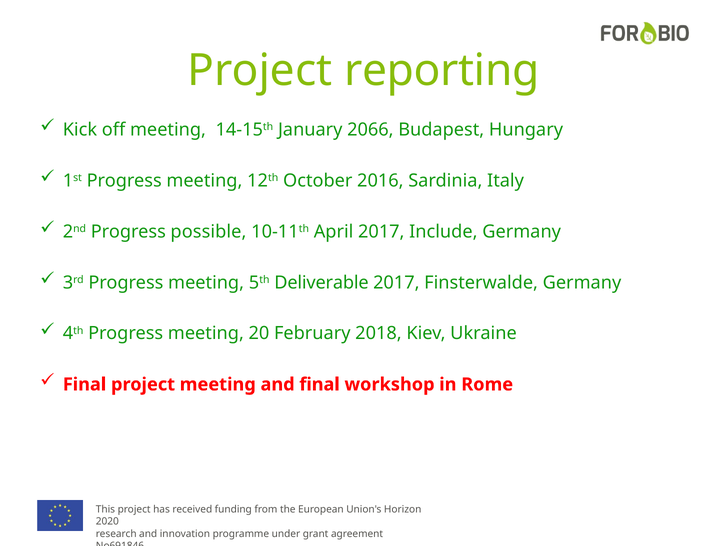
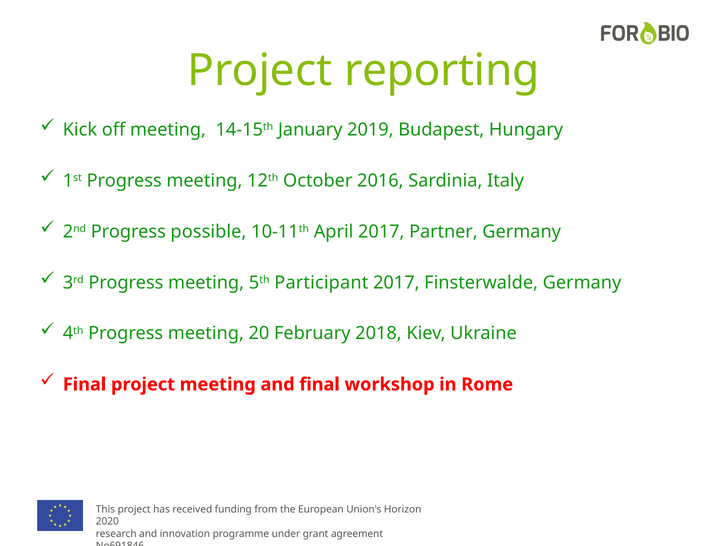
2066: 2066 -> 2019
Include: Include -> Partner
Deliverable: Deliverable -> Participant
